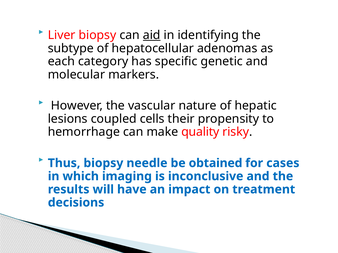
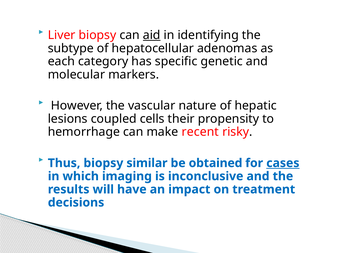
quality: quality -> recent
needle: needle -> similar
cases underline: none -> present
